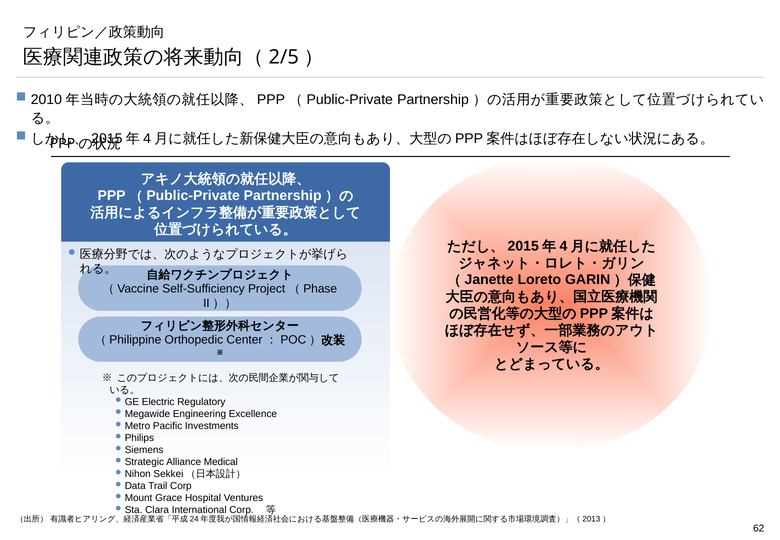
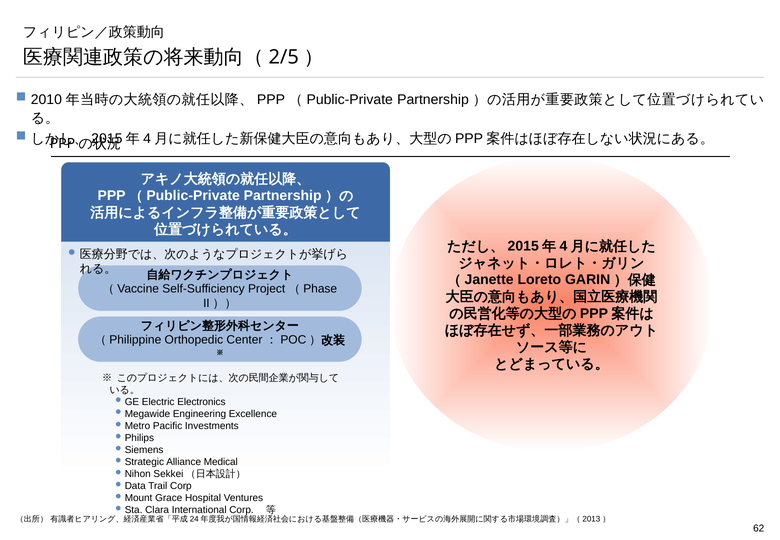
Regulatory: Regulatory -> Electronics
